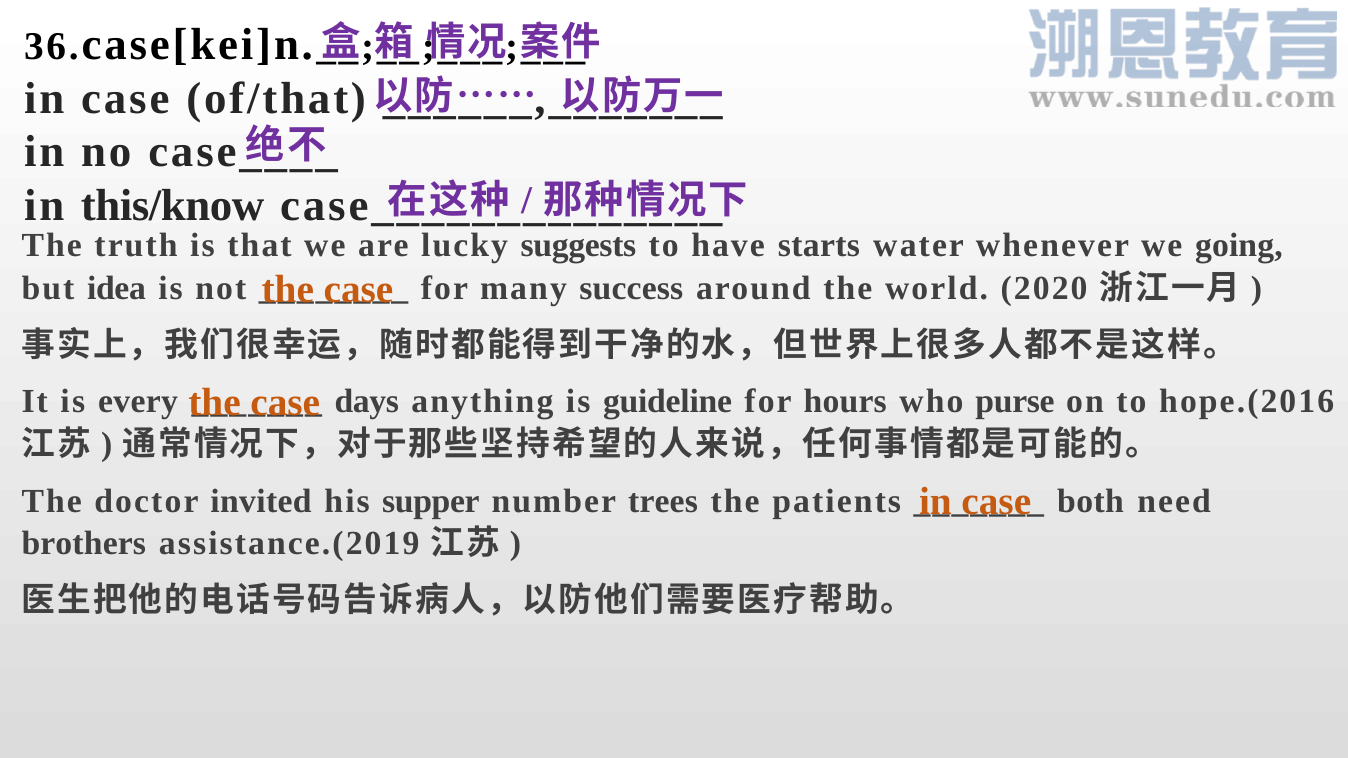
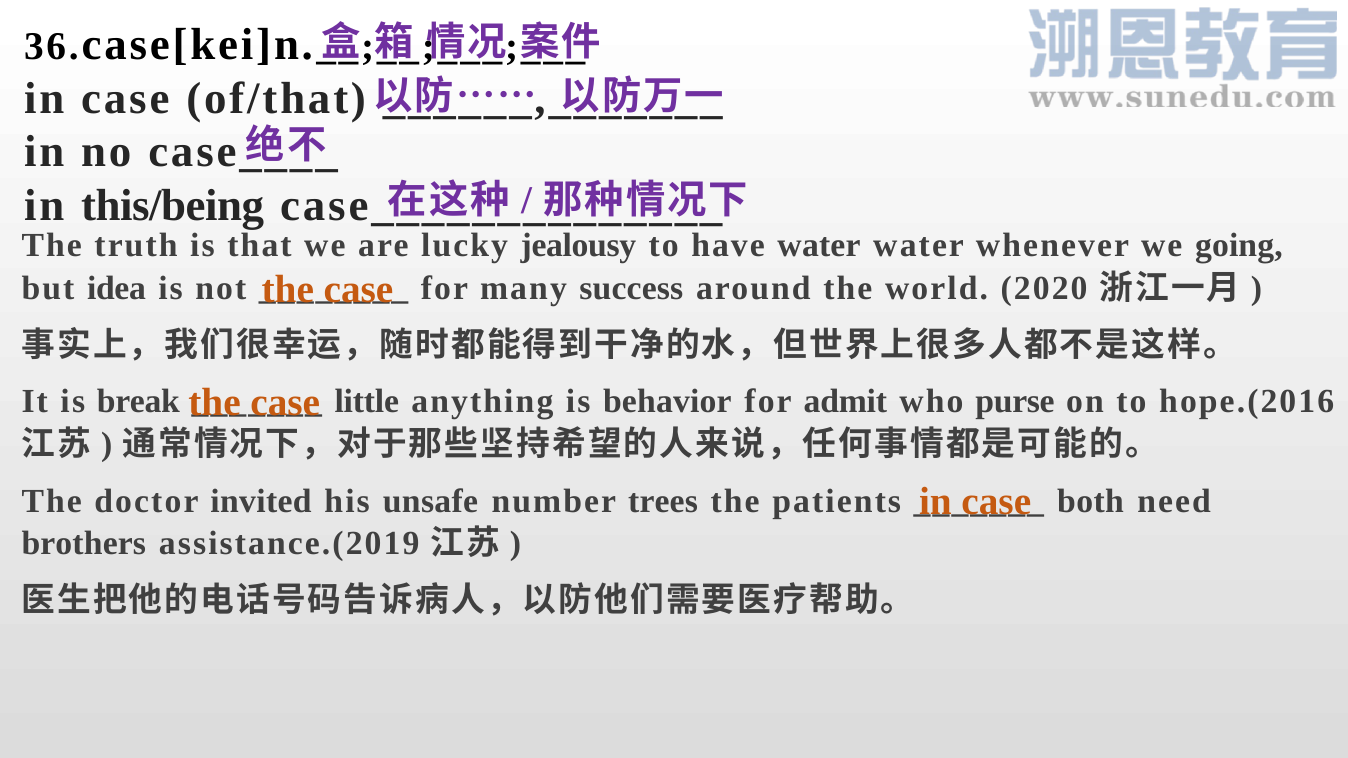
this/know: this/know -> this/being
suggests: suggests -> jealousy
have starts: starts -> water
every: every -> break
days: days -> little
guideline: guideline -> behavior
hours: hours -> admit
supper: supper -> unsafe
